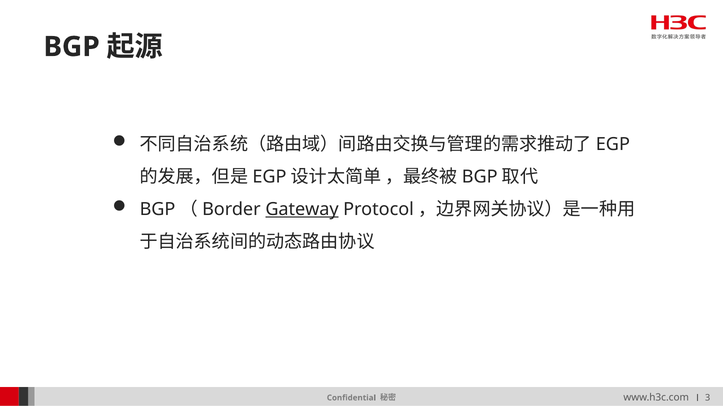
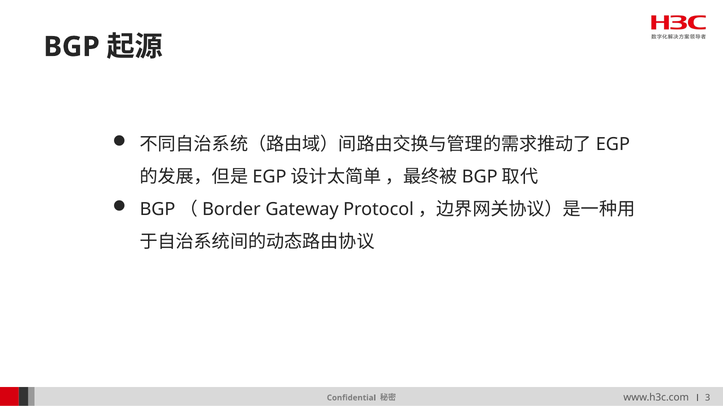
Gateway underline: present -> none
